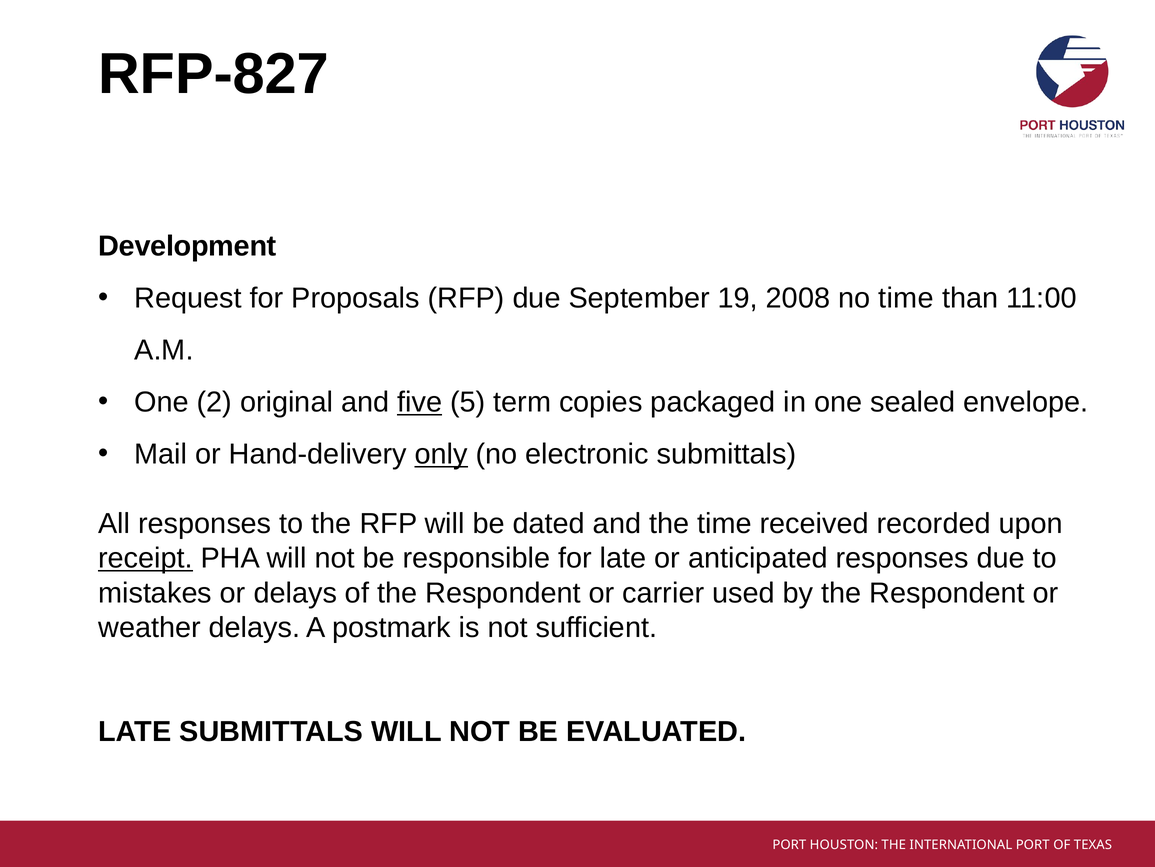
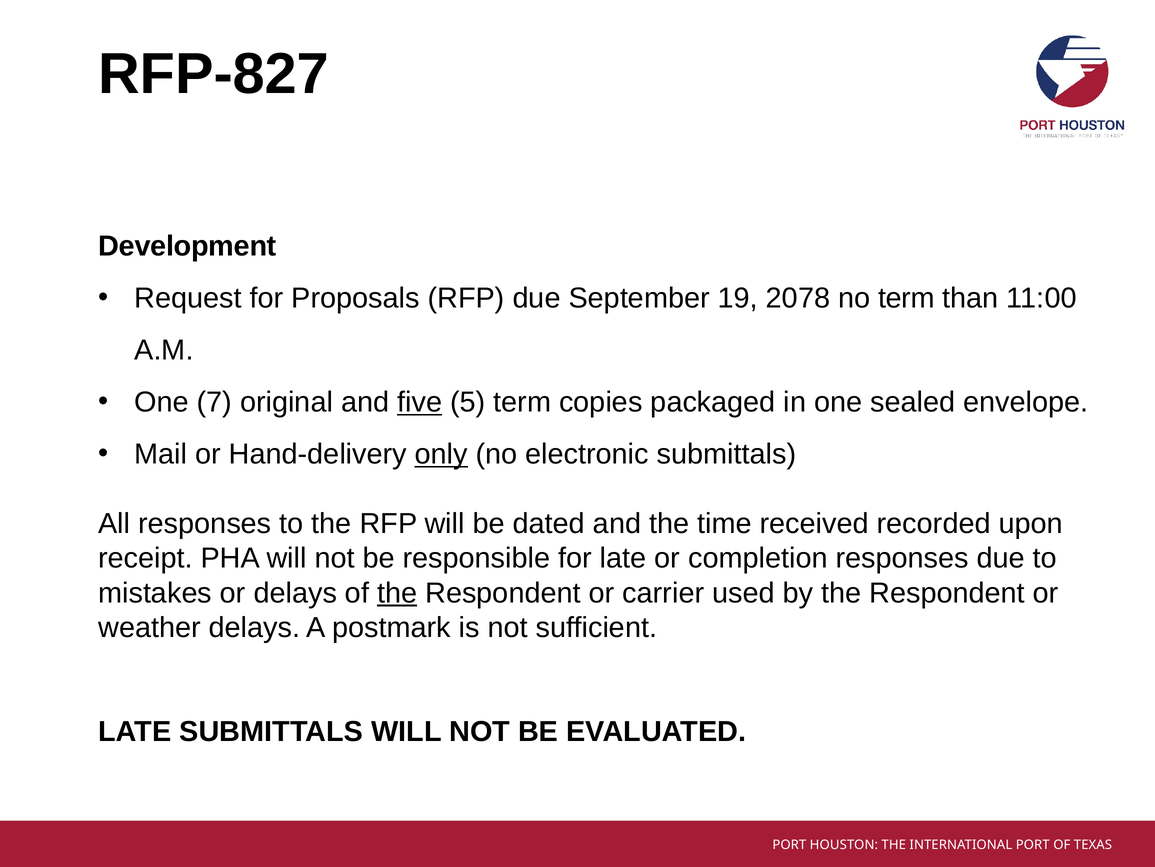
2008: 2008 -> 2078
no time: time -> term
2: 2 -> 7
receipt underline: present -> none
anticipated: anticipated -> completion
the at (397, 593) underline: none -> present
